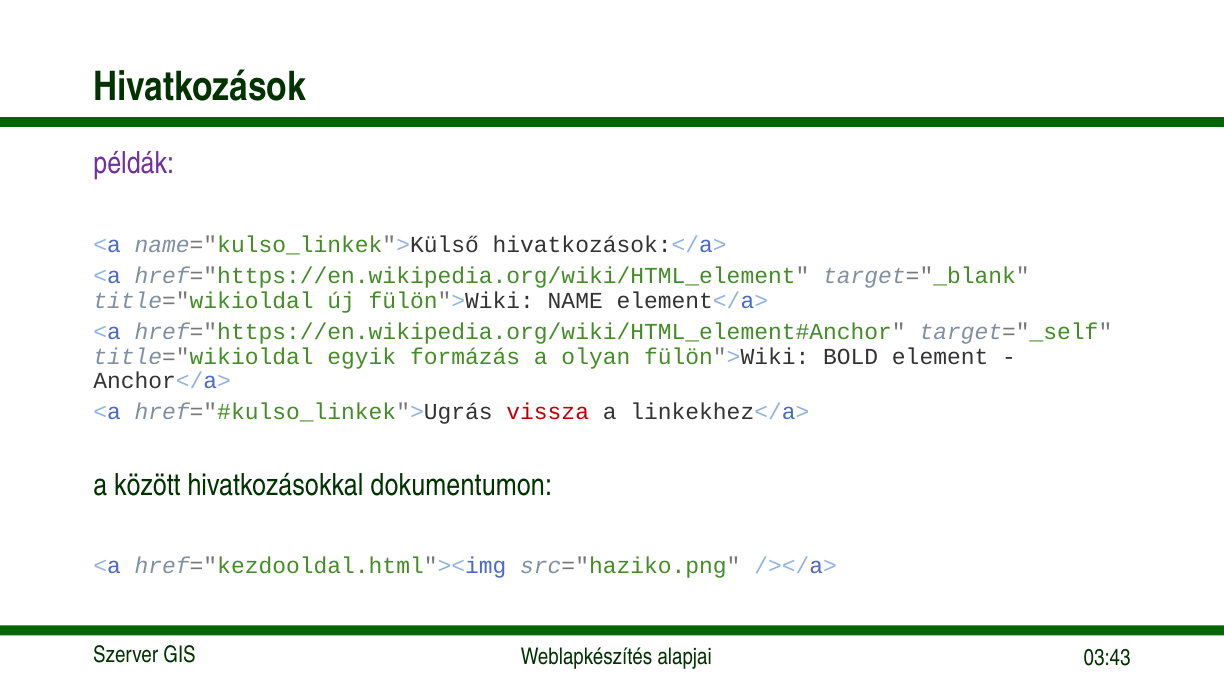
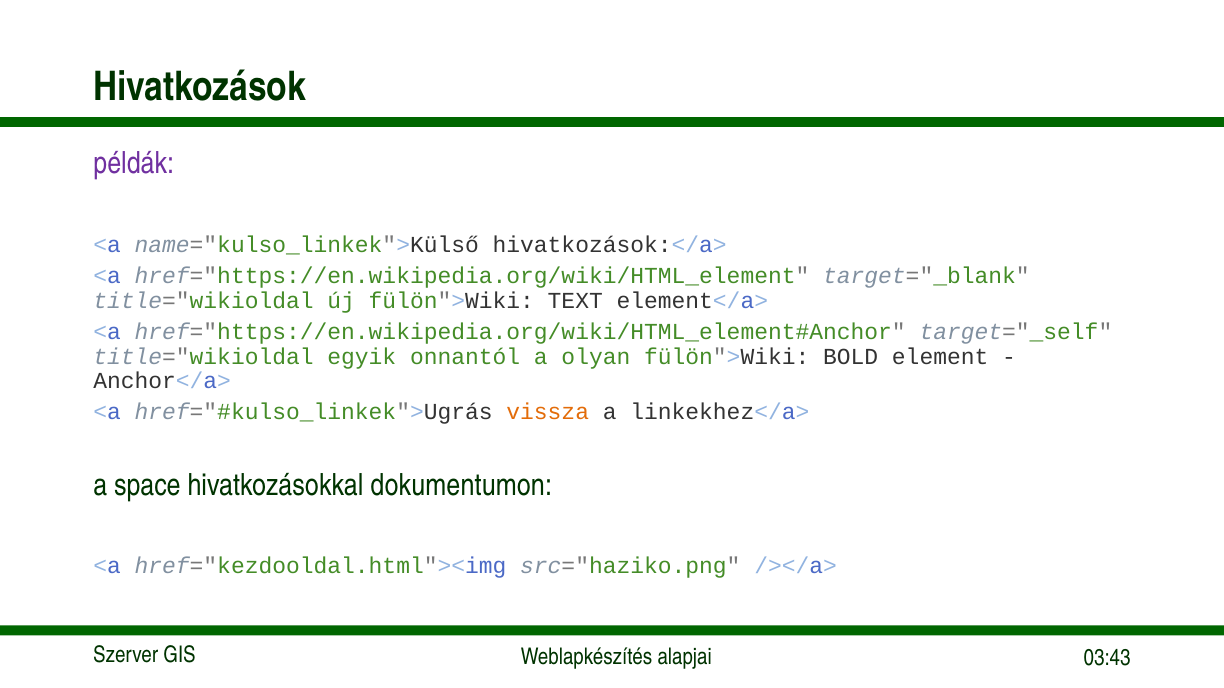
NAME: NAME -> TEXT
formázás: formázás -> onnantól
vissza colour: red -> orange
között: között -> space
